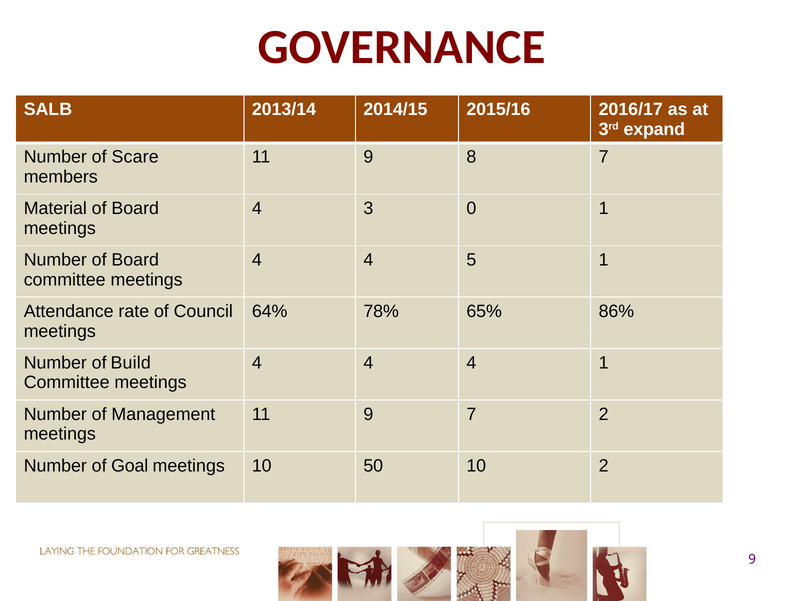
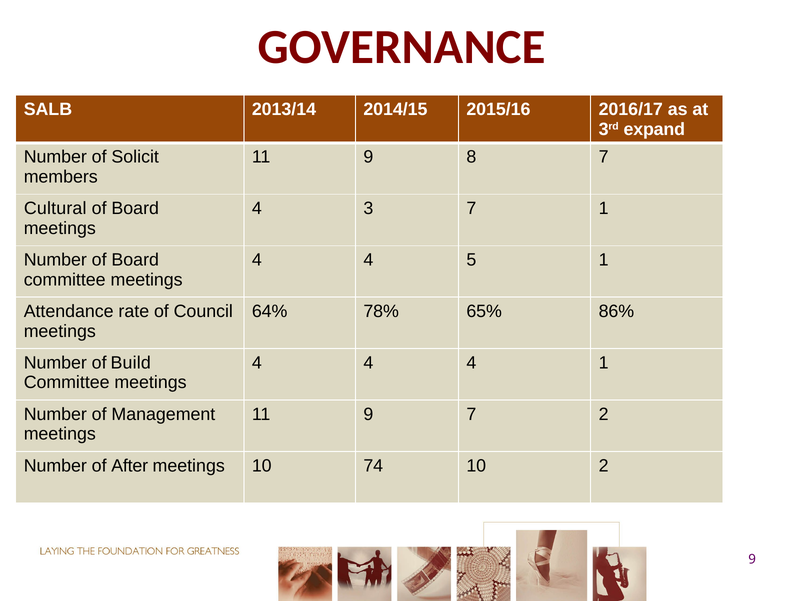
Scare: Scare -> Solicit
Material: Material -> Cultural
3 0: 0 -> 7
Goal: Goal -> After
50: 50 -> 74
